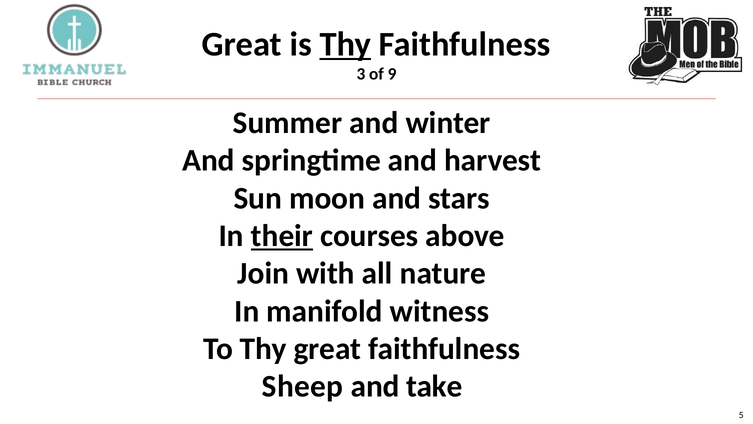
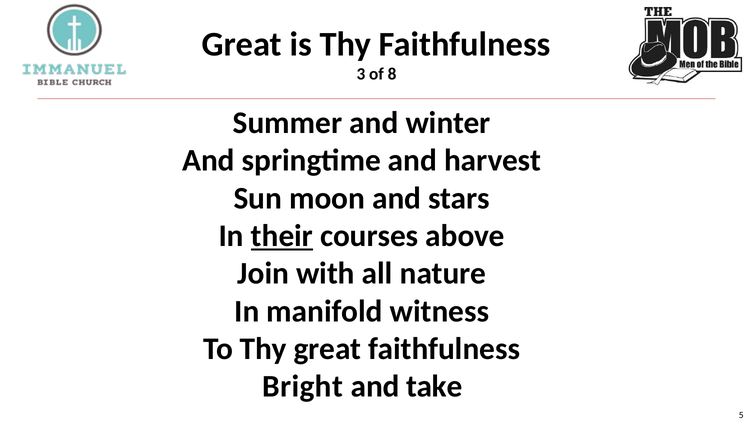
Thy at (345, 44) underline: present -> none
9: 9 -> 8
Sheep: Sheep -> Bright
